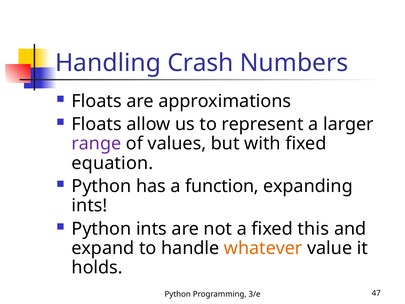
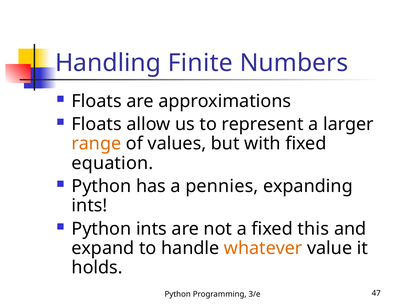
Crash: Crash -> Finite
range colour: purple -> orange
function: function -> pennies
